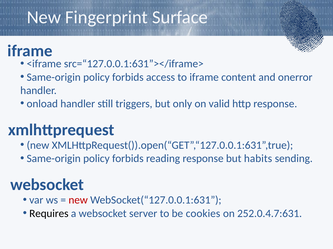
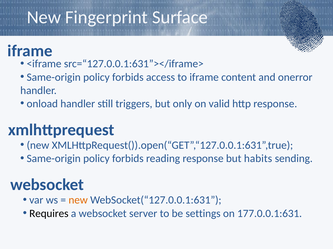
new at (78, 201) colour: red -> orange
cookies: cookies -> settings
252.0.4.7:631: 252.0.4.7:631 -> 177.0.0.1:631
